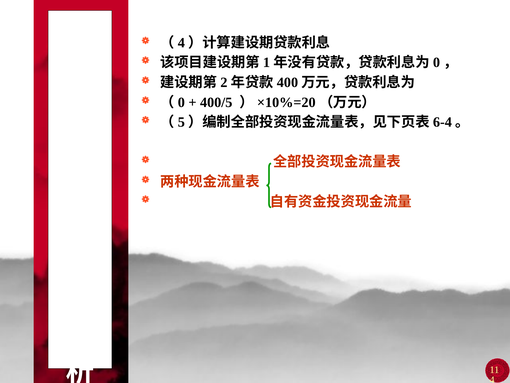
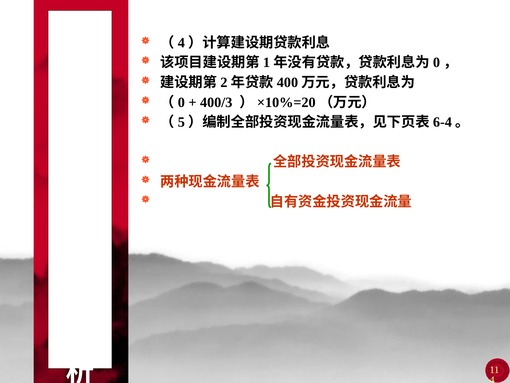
400/5: 400/5 -> 400/3
